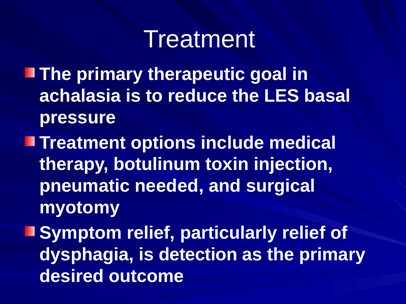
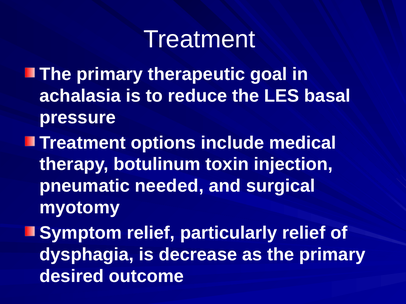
detection: detection -> decrease
